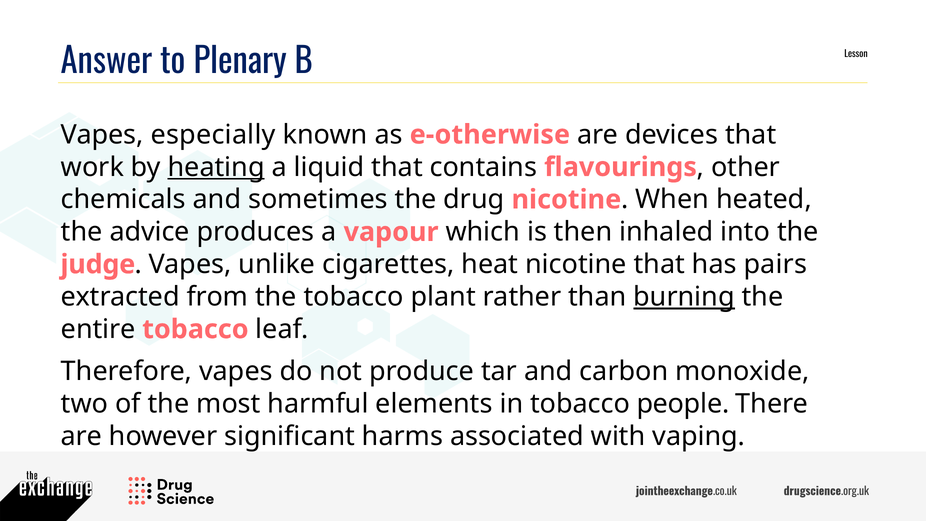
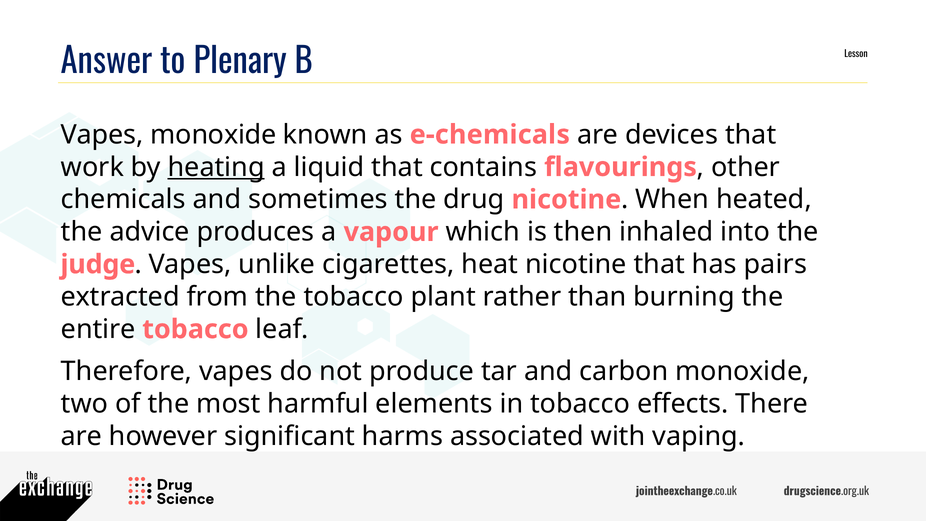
Vapes especially: especially -> monoxide
e-otherwise: e-otherwise -> e-chemicals
burning underline: present -> none
people: people -> effects
